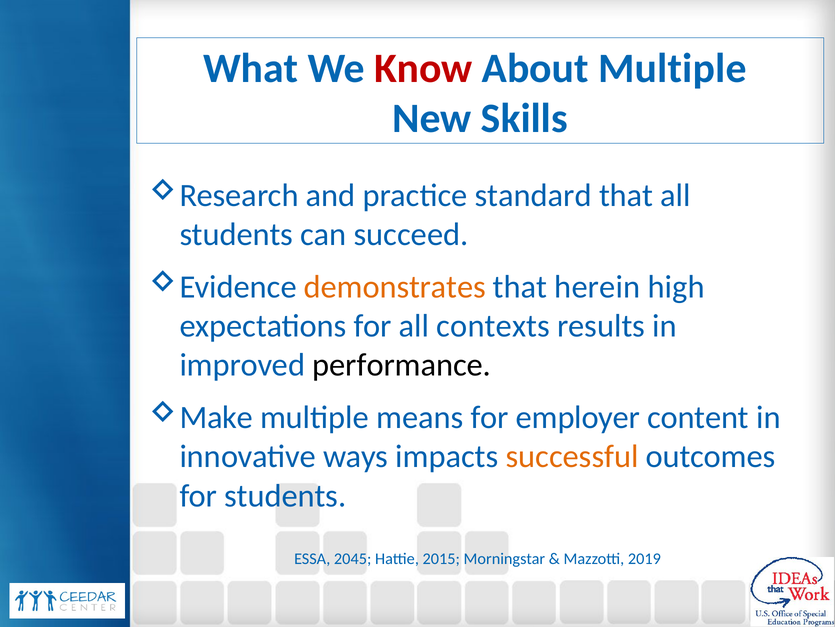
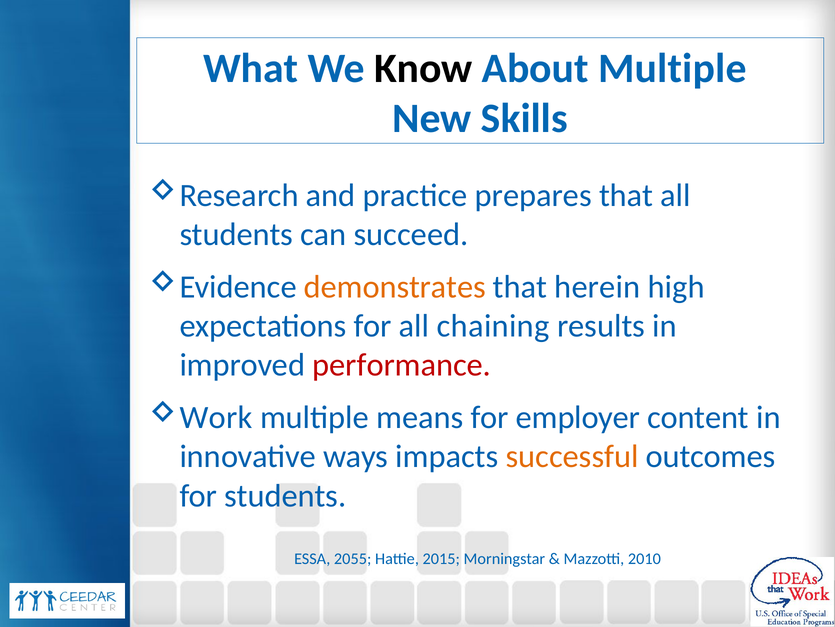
Know colour: red -> black
standard: standard -> prepares
contexts: contexts -> chaining
performance colour: black -> red
Make: Make -> Work
2045: 2045 -> 2055
2019: 2019 -> 2010
